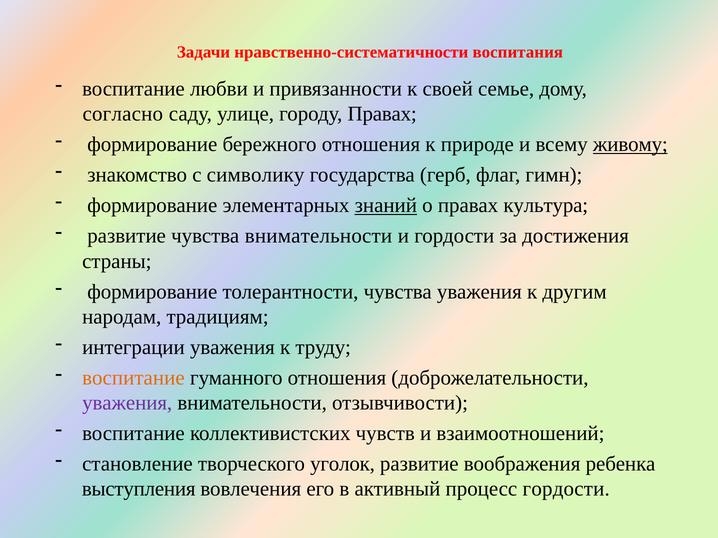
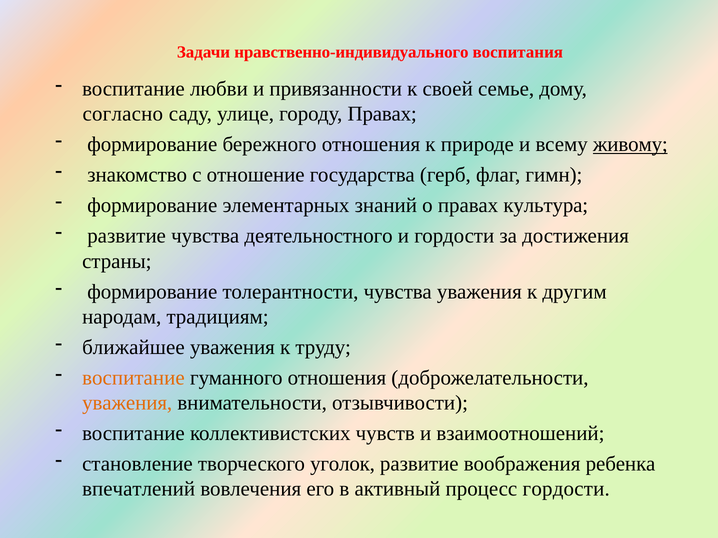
нравственно-систематичности: нравственно-систематичности -> нравственно-индивидуального
символику: символику -> отношение
знаний underline: present -> none
чувства внимательности: внимательности -> деятельностного
интеграции: интеграции -> ближайшее
уважения at (127, 403) colour: purple -> orange
выступления: выступления -> впечатлений
